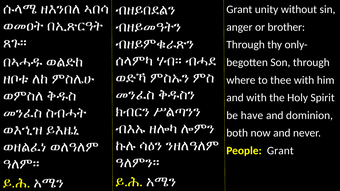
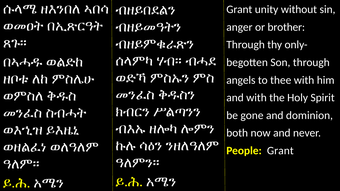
where: where -> angels
have: have -> gone
